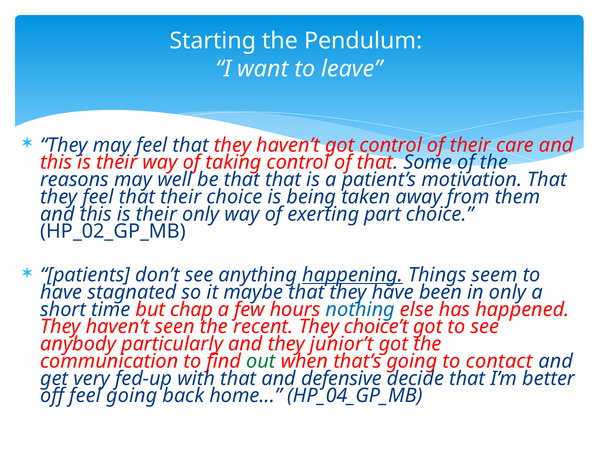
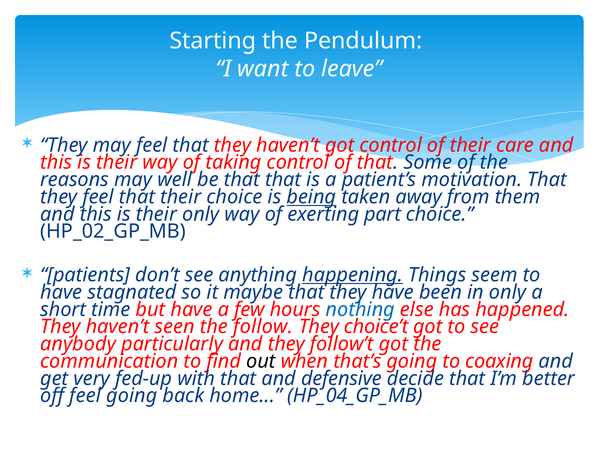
being underline: none -> present
but chap: chap -> have
recent: recent -> follow
junior’t: junior’t -> follow’t
out colour: green -> black
contact: contact -> coaxing
